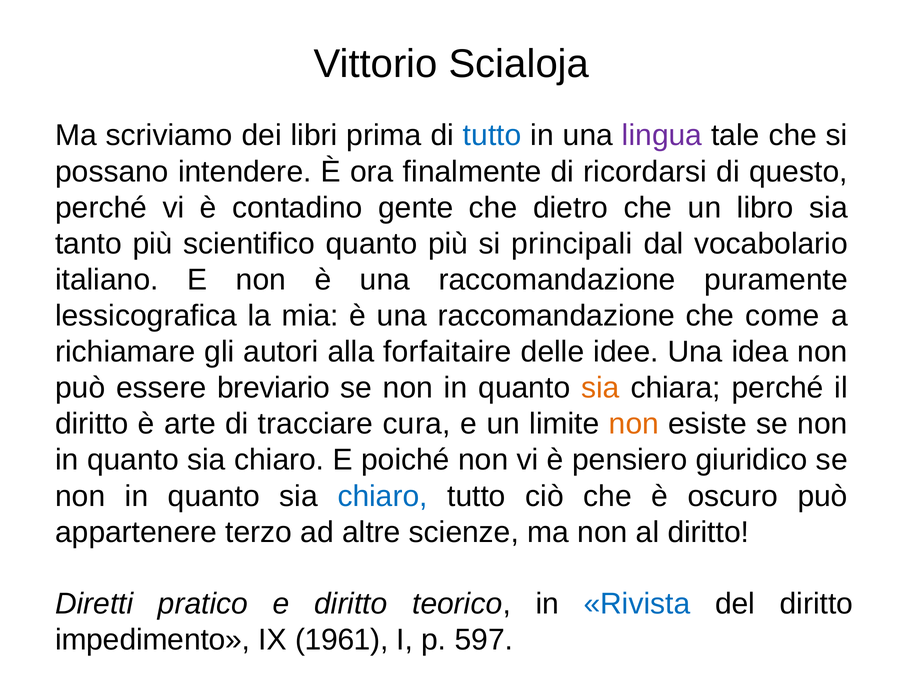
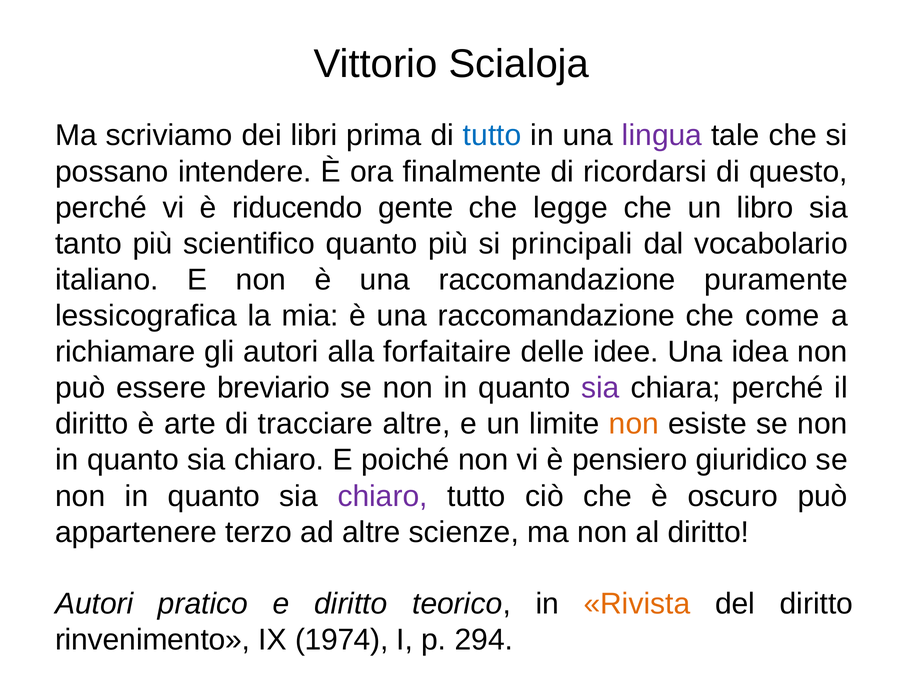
contadino: contadino -> riducendo
dietro: dietro -> legge
sia at (600, 388) colour: orange -> purple
tracciare cura: cura -> altre
chiaro at (383, 496) colour: blue -> purple
Diretti at (94, 604): Diretti -> Autori
Rivista colour: blue -> orange
impedimento: impedimento -> rinvenimento
1961: 1961 -> 1974
597: 597 -> 294
